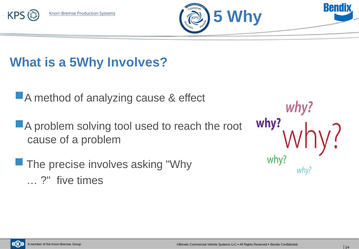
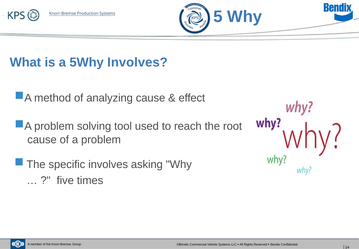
precise: precise -> specific
